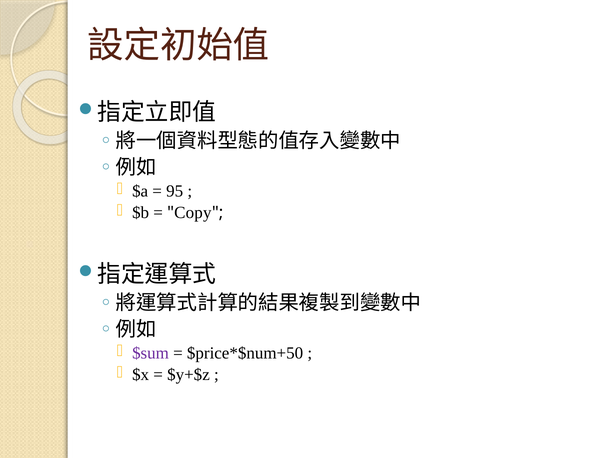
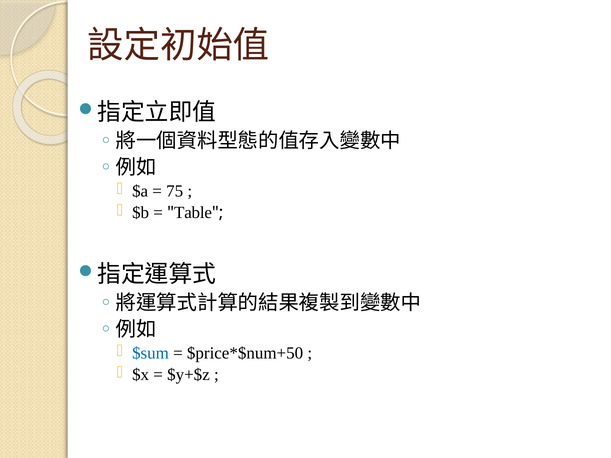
95: 95 -> 75
Copy: Copy -> Table
$sum colour: purple -> blue
